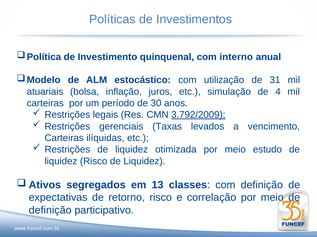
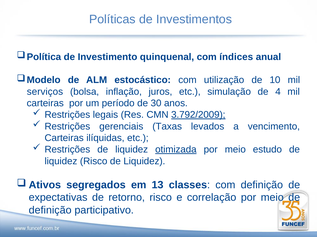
interno: interno -> índices
31: 31 -> 10
atuariais: atuariais -> serviços
otimizada underline: none -> present
